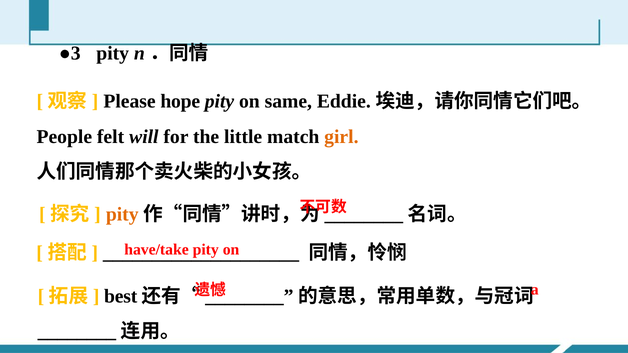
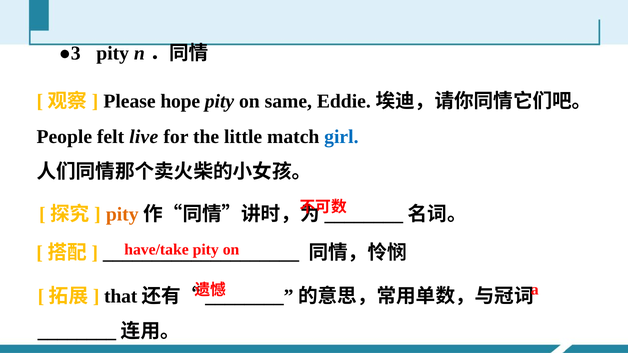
will: will -> live
girl colour: orange -> blue
best: best -> that
